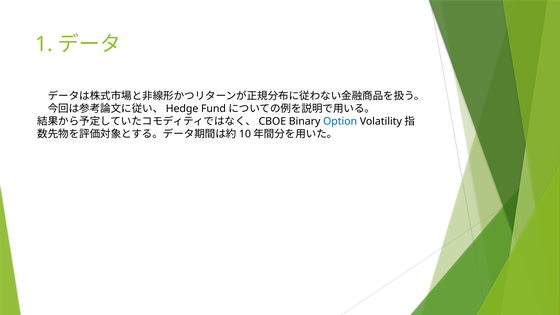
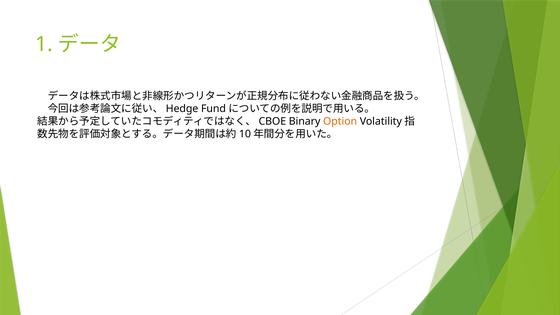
Option colour: blue -> orange
